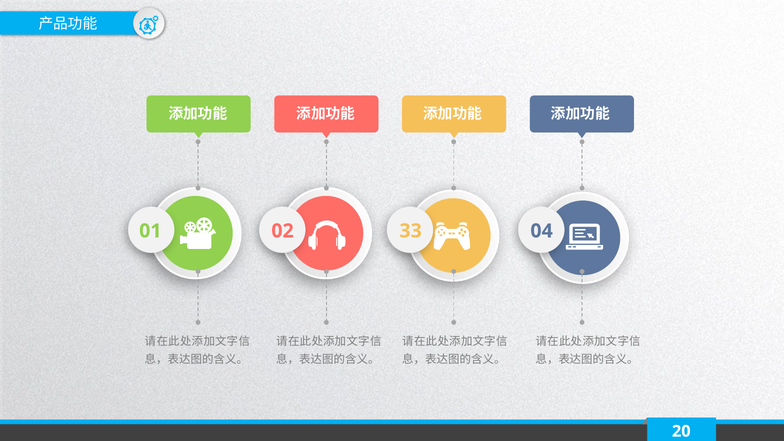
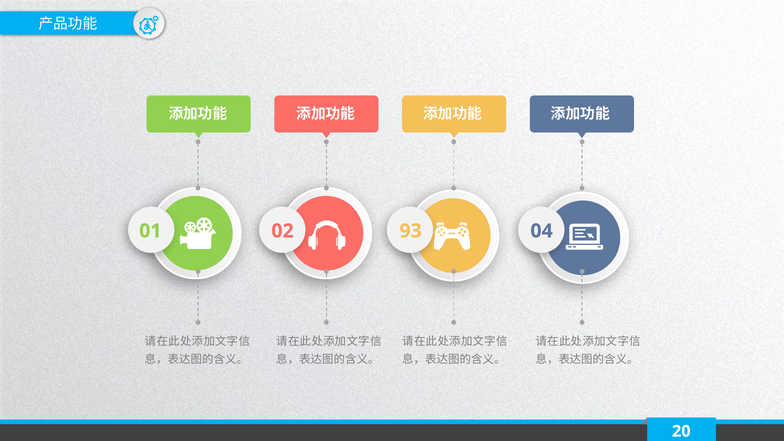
33: 33 -> 93
